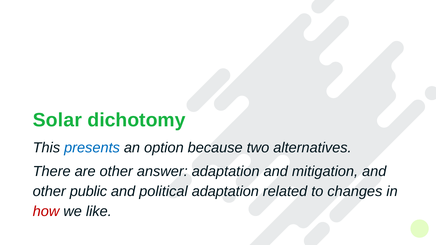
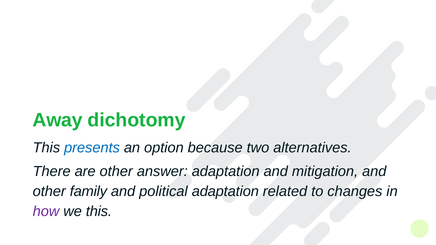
Solar: Solar -> Away
public: public -> family
how colour: red -> purple
we like: like -> this
